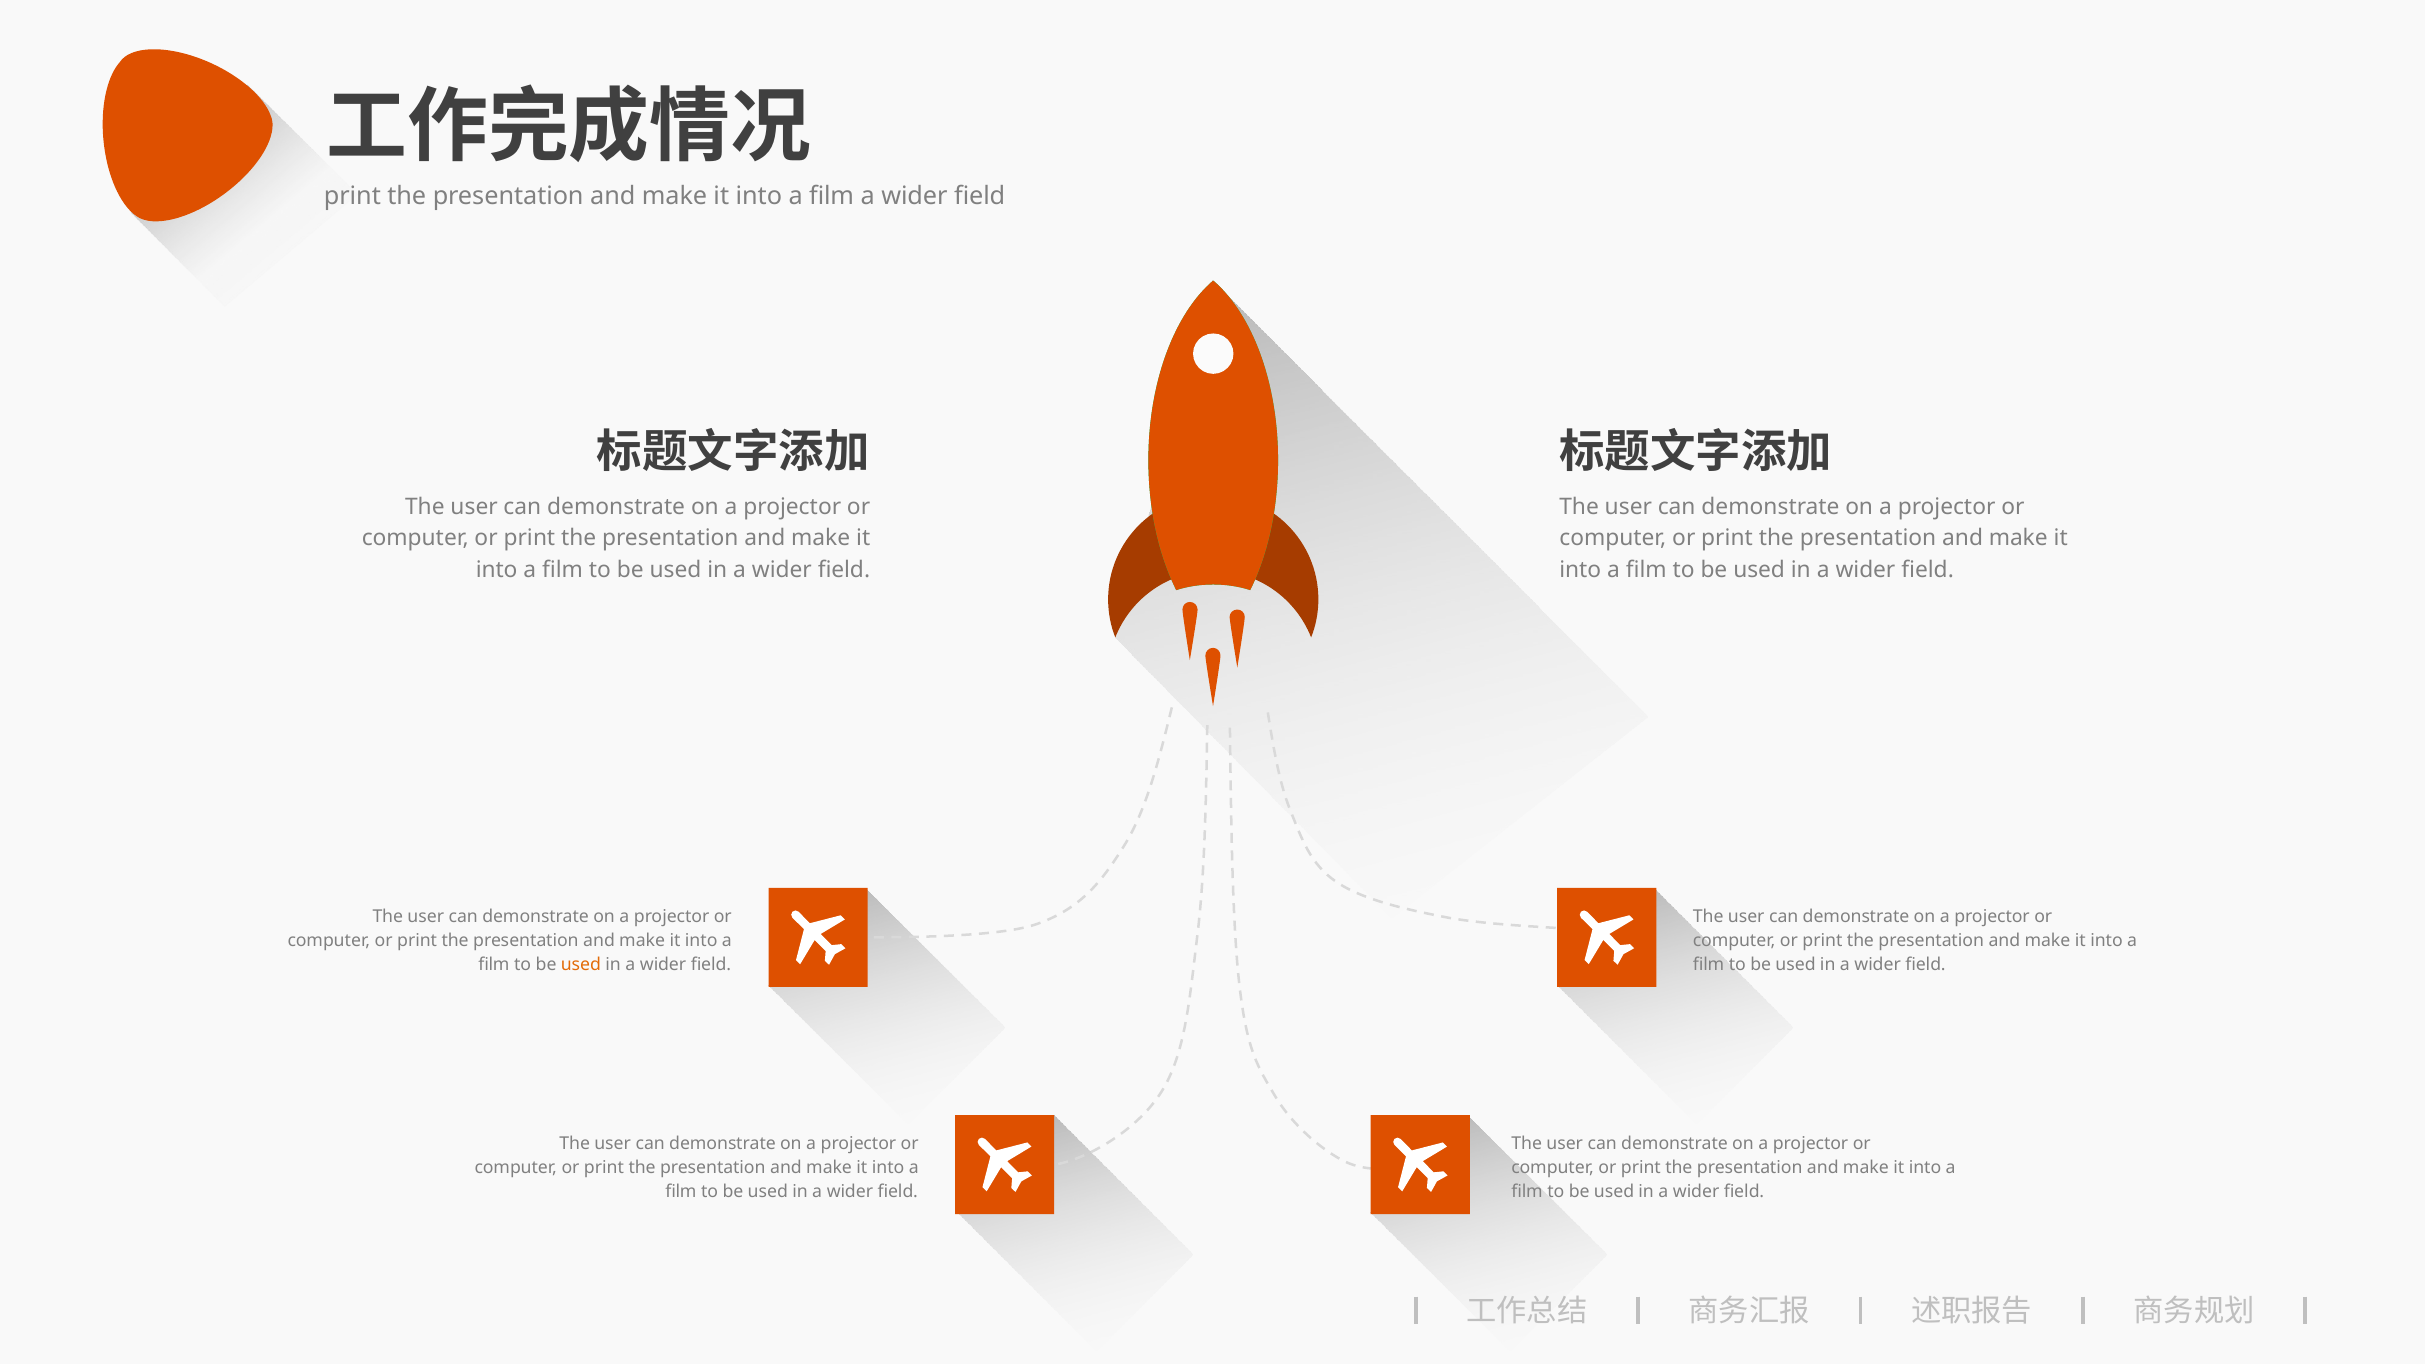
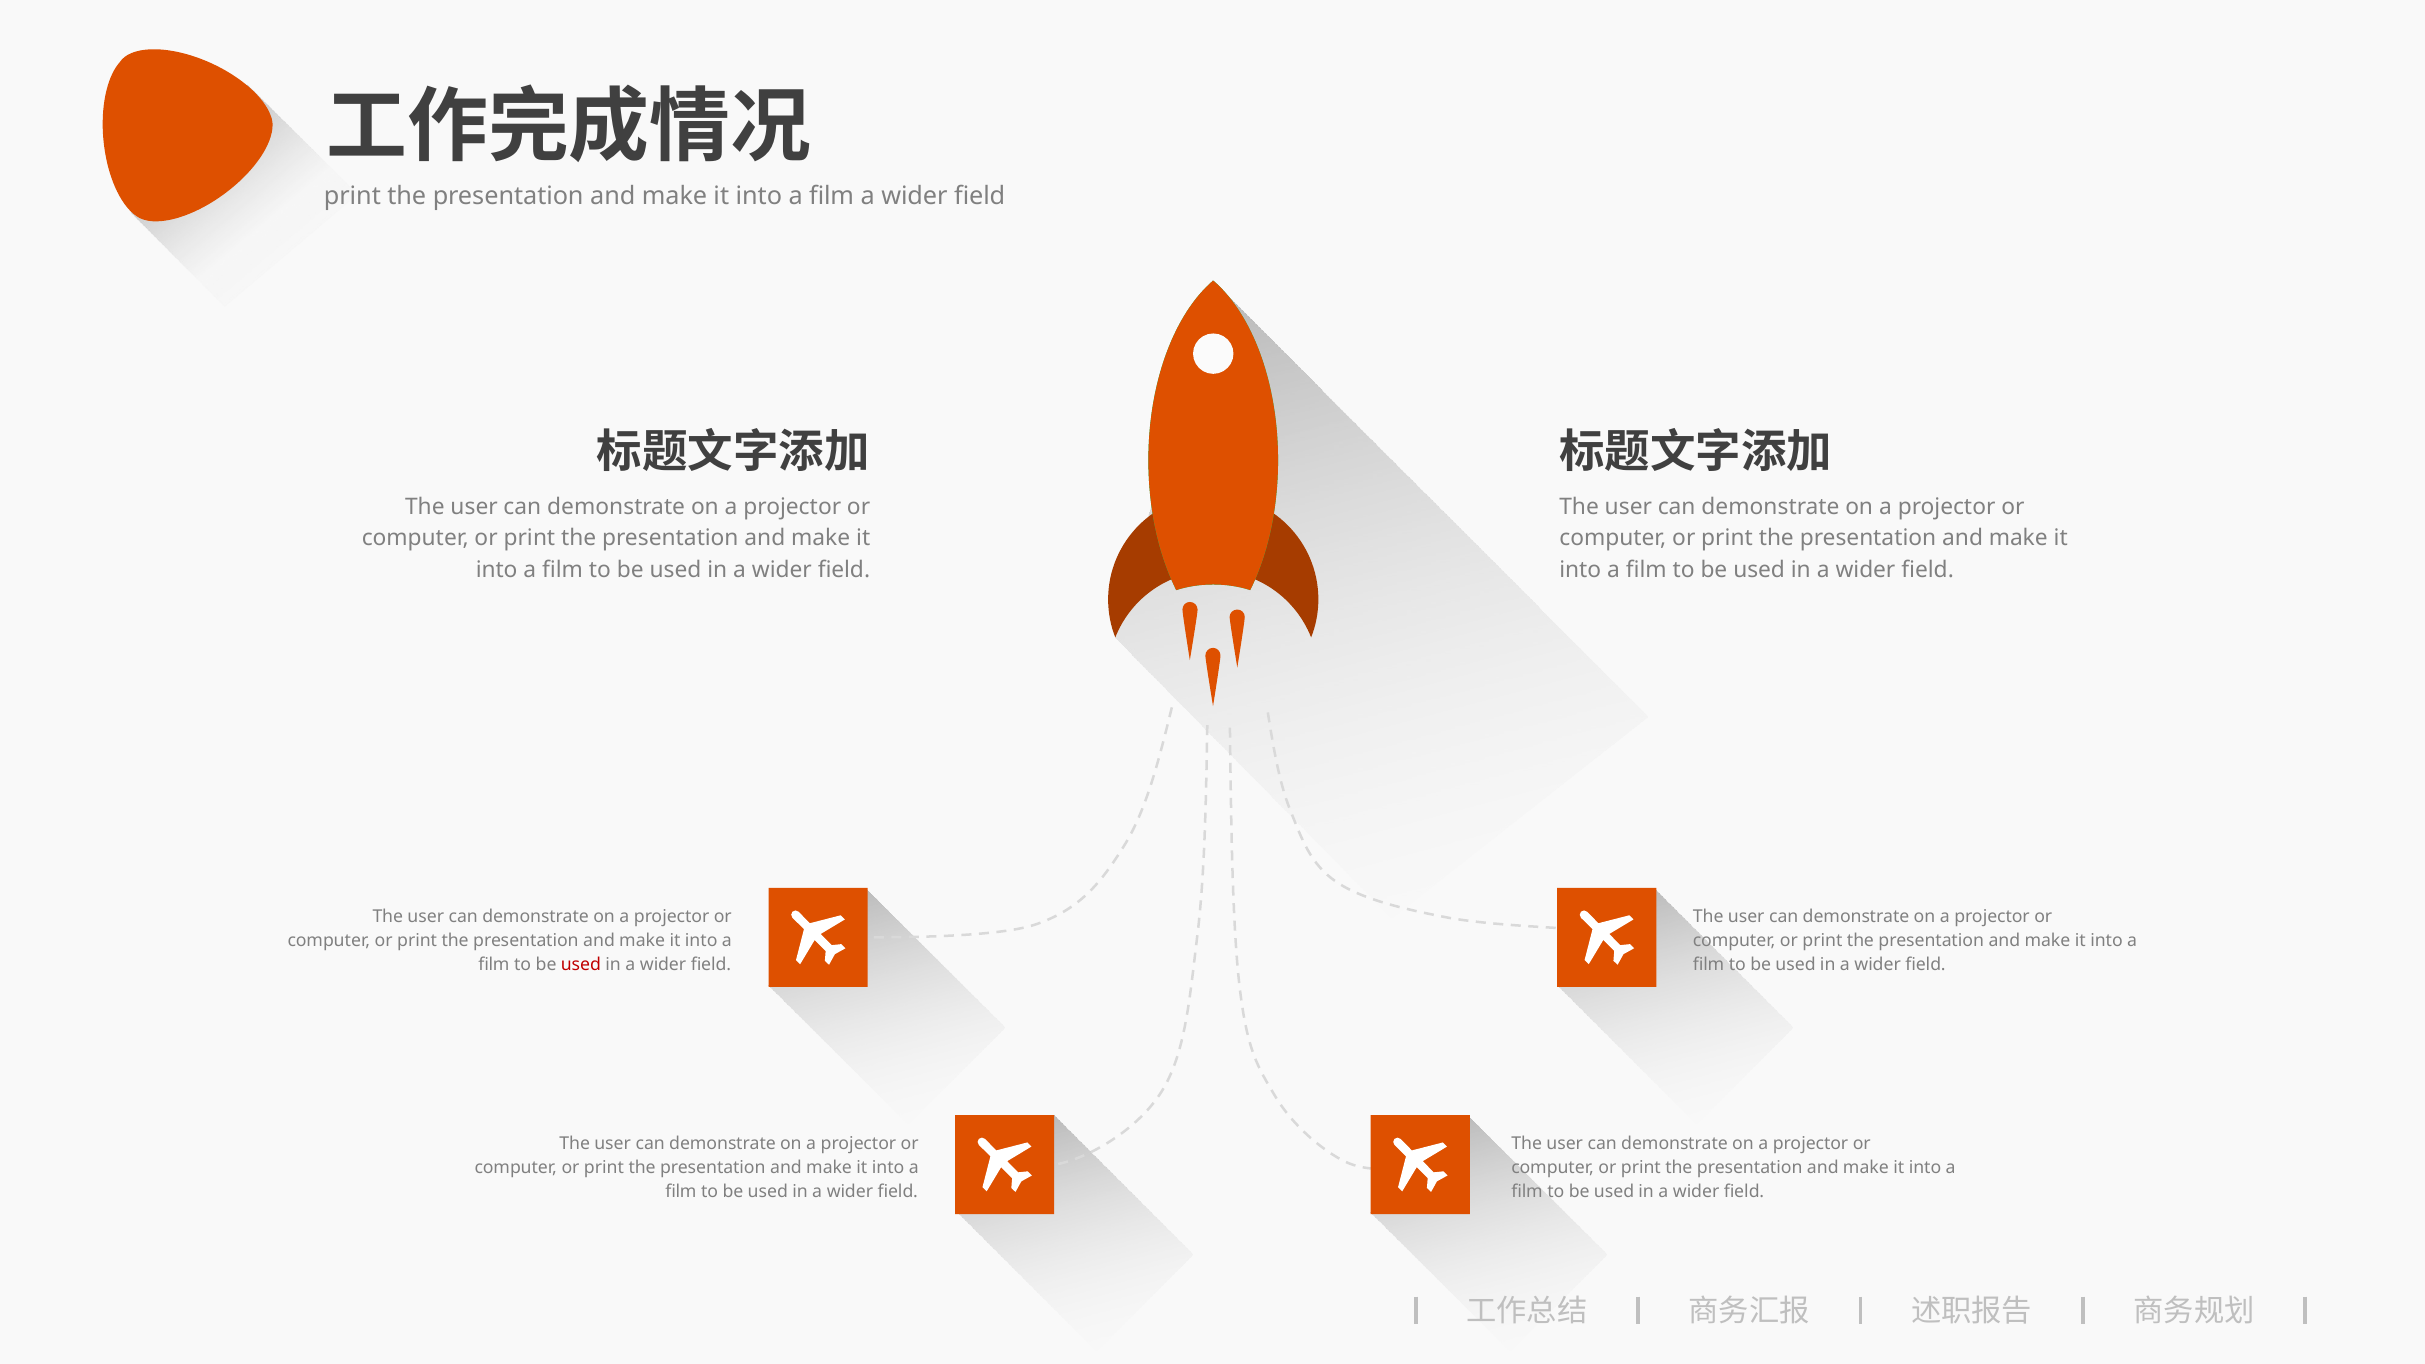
used at (581, 965) colour: orange -> red
